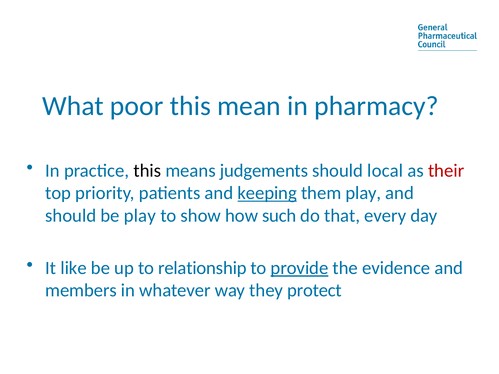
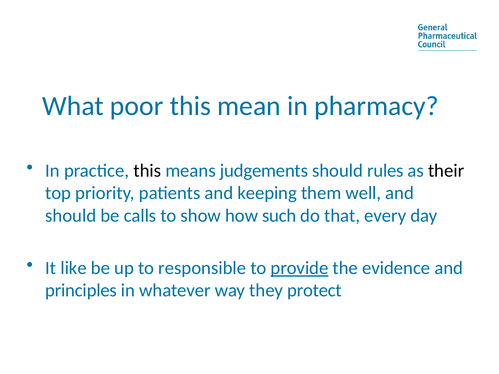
local: local -> rules
their colour: red -> black
keeping underline: present -> none
them play: play -> well
be play: play -> calls
relationship: relationship -> responsible
members: members -> principles
